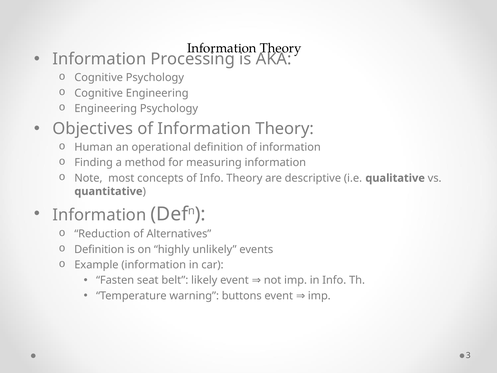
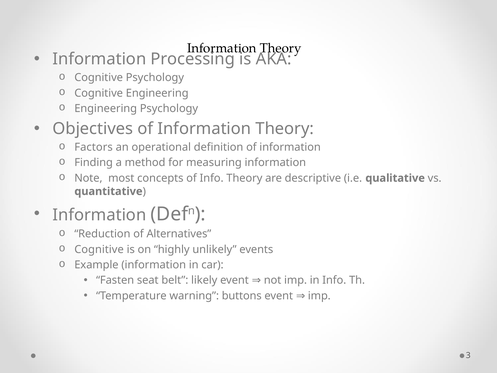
Human: Human -> Factors
Definition at (99, 249): Definition -> Cognitive
